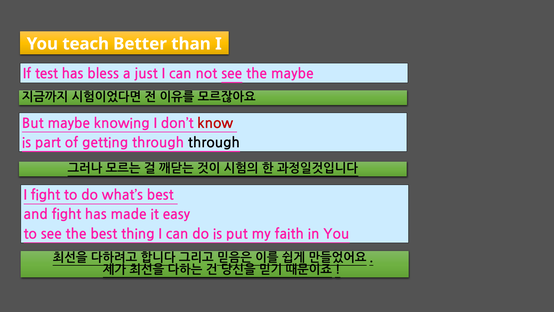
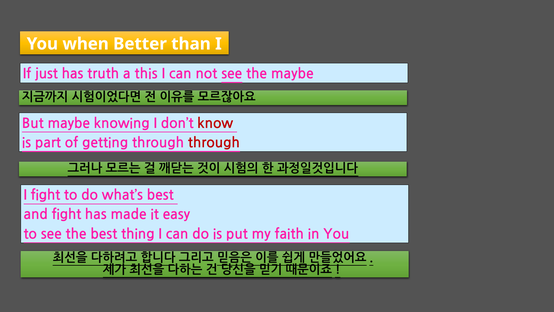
teach: teach -> when
test: test -> just
bless: bless -> truth
just: just -> this
through at (214, 143) colour: black -> red
